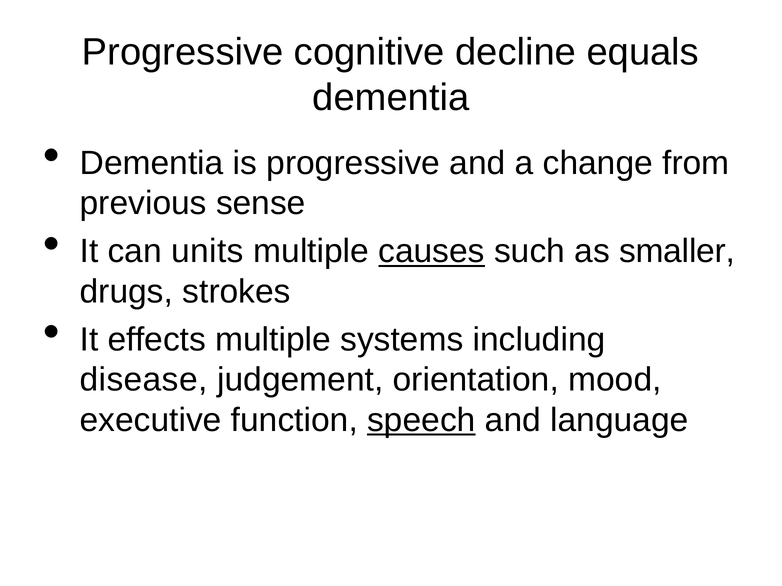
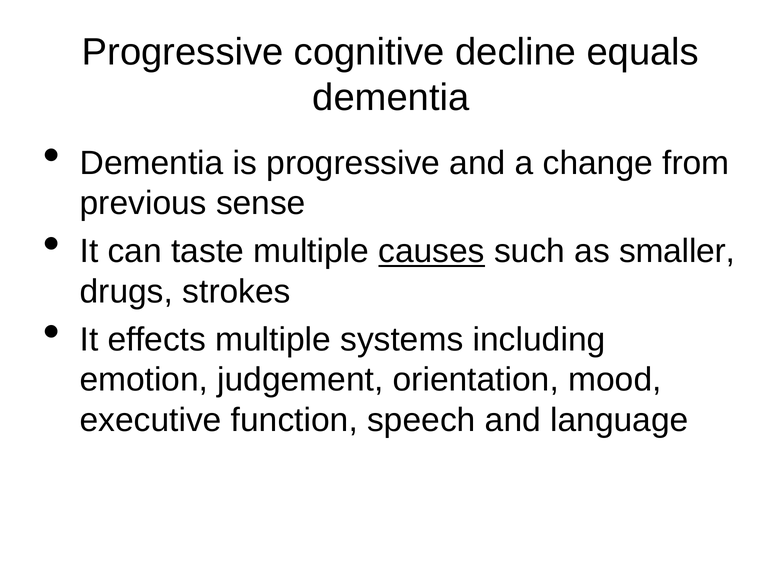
units: units -> taste
disease: disease -> emotion
speech underline: present -> none
